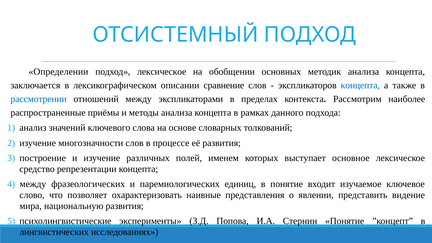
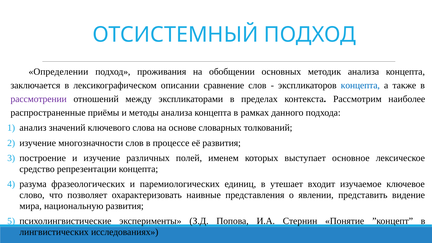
подход лексическое: лексическое -> проживания
рассмотрении colour: blue -> purple
между at (33, 184): между -> разума
в понятие: понятие -> утешает
